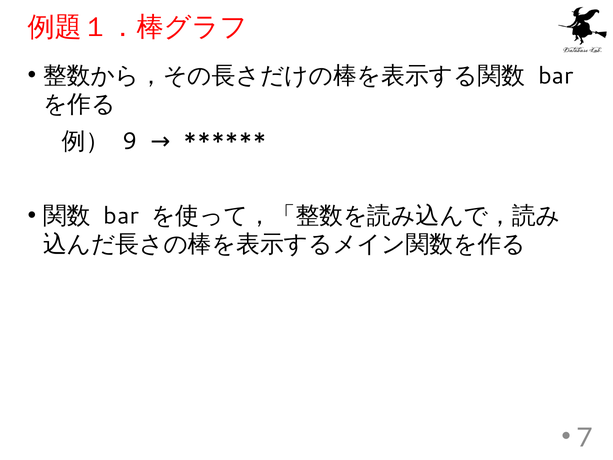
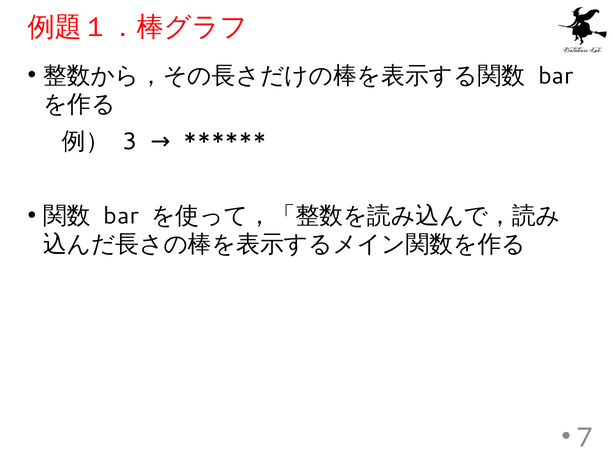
9: 9 -> 3
